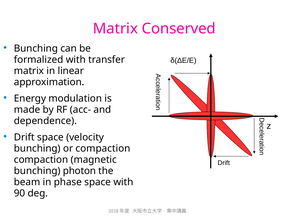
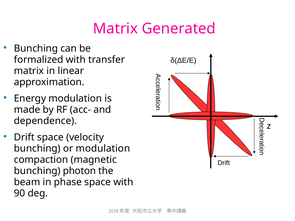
Conserved: Conserved -> Generated
or compaction: compaction -> modulation
